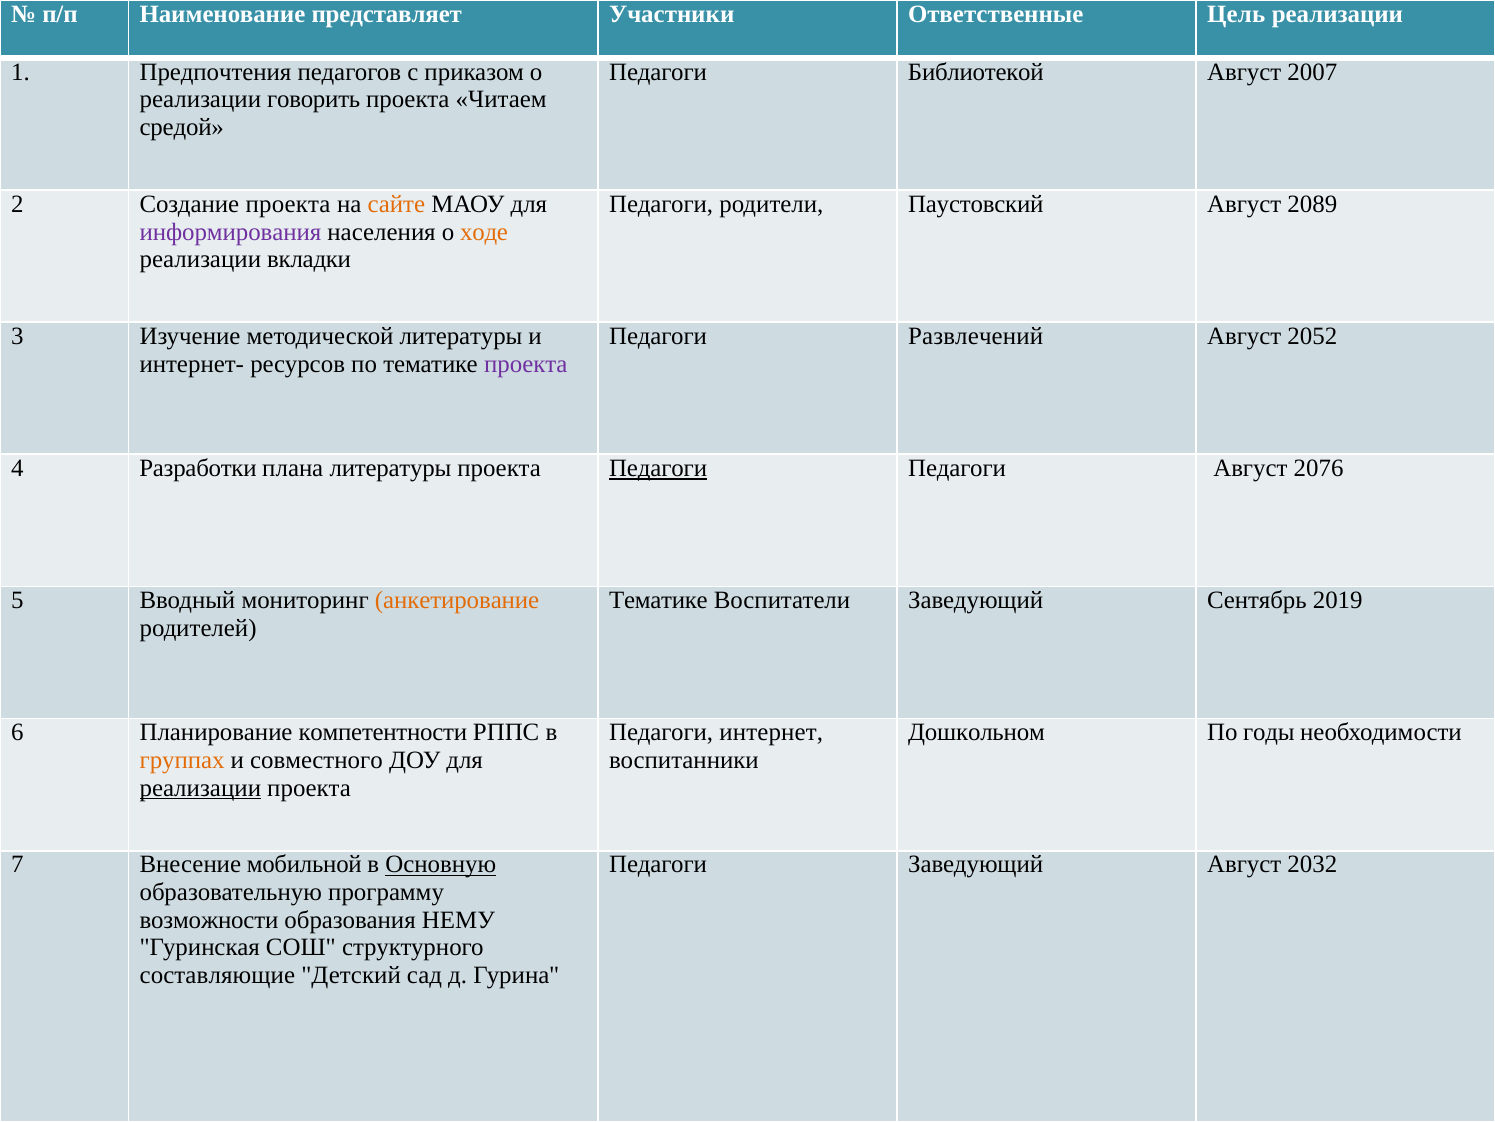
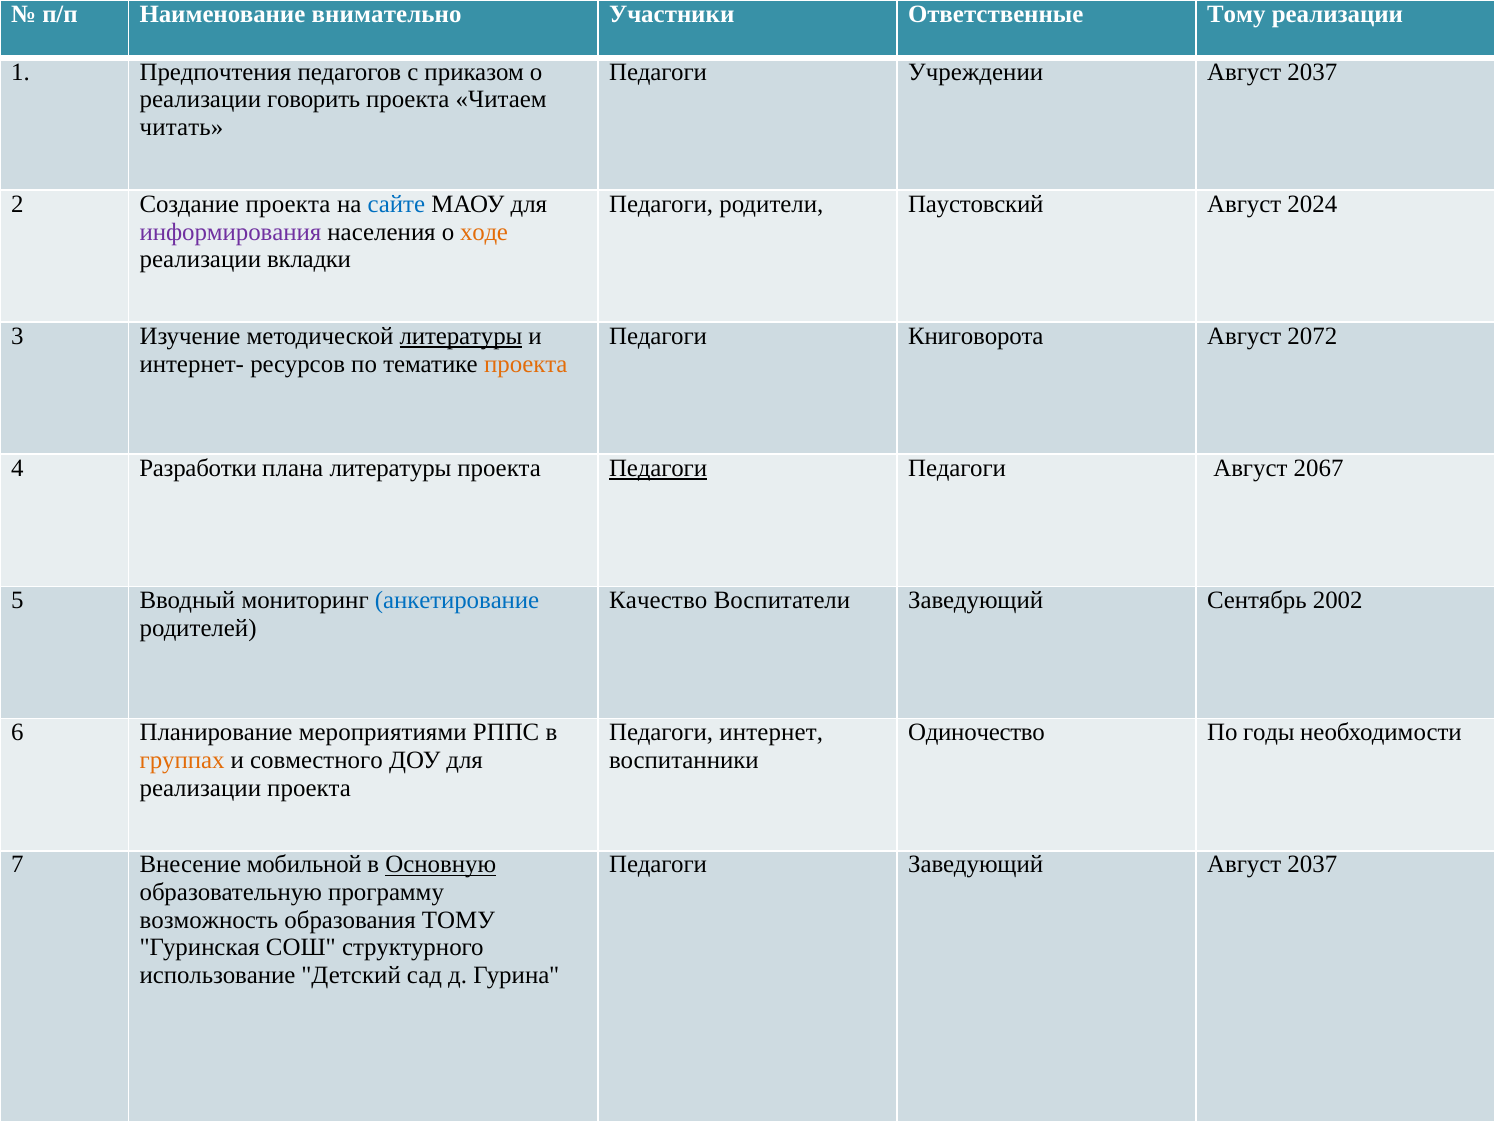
представляет: представляет -> внимательно
Ответственные Цель: Цель -> Тому
Библиотекой: Библиотекой -> Учреждении
2007 at (1312, 72): 2007 -> 2037
средой: средой -> читать
сайте colour: orange -> blue
2089: 2089 -> 2024
литературы at (461, 336) underline: none -> present
Развлечений: Развлечений -> Книговорота
2052: 2052 -> 2072
проекта at (526, 364) colour: purple -> orange
2076: 2076 -> 2067
анкетирование colour: orange -> blue
Тематике at (658, 600): Тематике -> Качество
2019: 2019 -> 2002
компетентности: компетентности -> мероприятиями
Дошкольном: Дошкольном -> Одиночество
реализации at (200, 787) underline: present -> none
Заведующий Август 2032: 2032 -> 2037
возможности: возможности -> возможность
образования НЕМУ: НЕМУ -> ТОМУ
составляющие: составляющие -> использование
